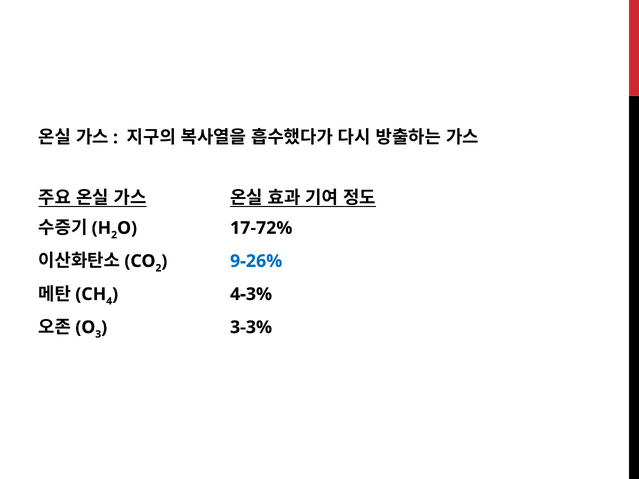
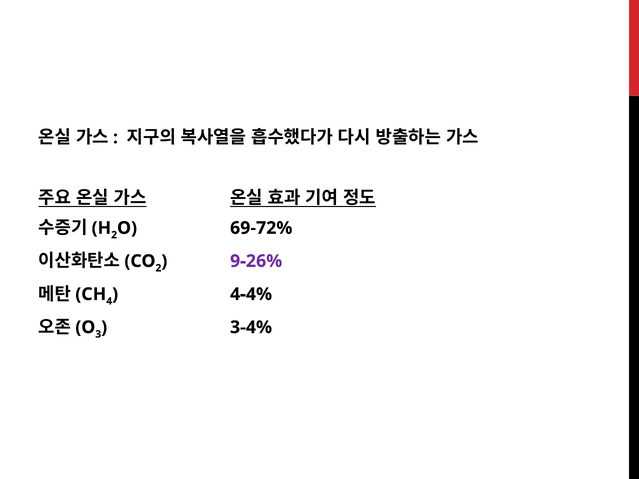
17-72%: 17-72% -> 69-72%
9-26% colour: blue -> purple
4-3%: 4-3% -> 4-4%
3-3%: 3-3% -> 3-4%
